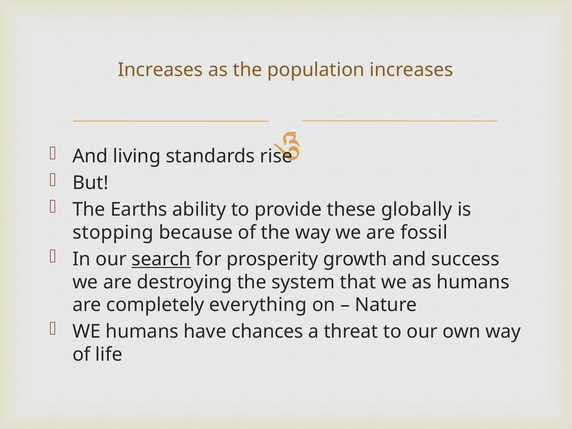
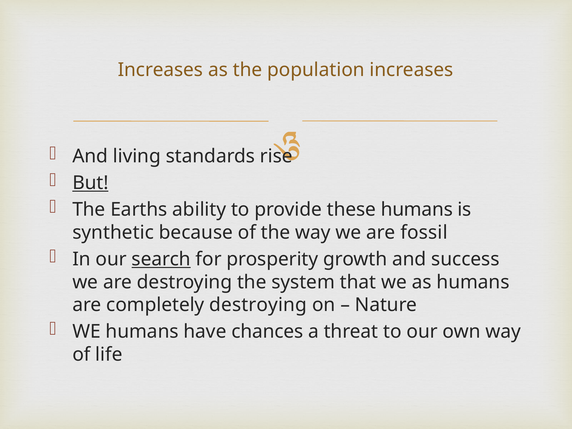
But underline: none -> present
these globally: globally -> humans
stopping: stopping -> synthetic
completely everything: everything -> destroying
